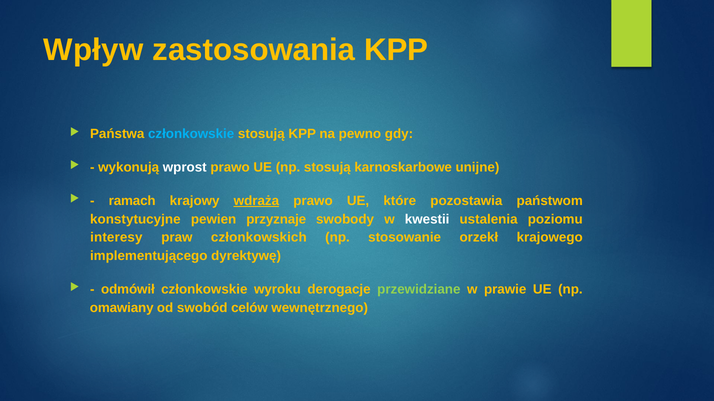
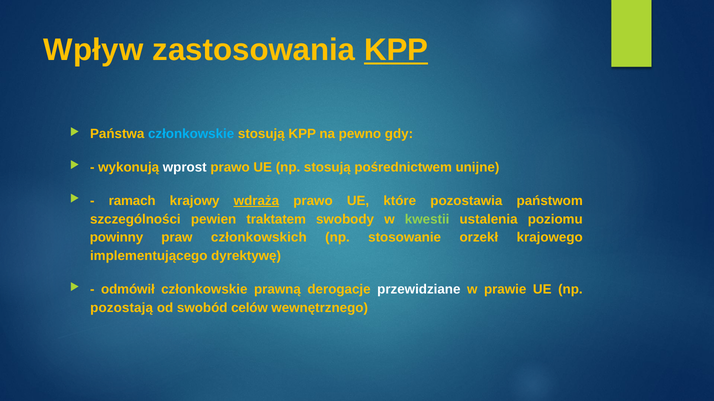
KPP at (396, 50) underline: none -> present
karnoskarbowe: karnoskarbowe -> pośrednictwem
konstytucyjne: konstytucyjne -> szczególności
przyznaje: przyznaje -> traktatem
kwestii colour: white -> light green
interesy: interesy -> powinny
wyroku: wyroku -> prawną
przewidziane colour: light green -> white
omawiany: omawiany -> pozostają
